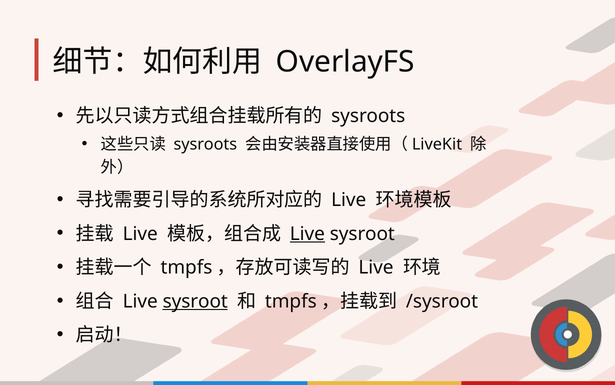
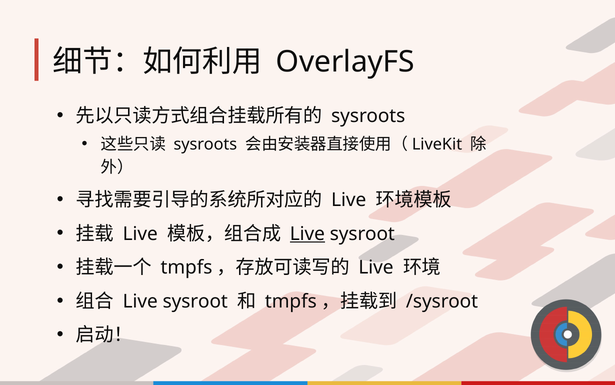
sysroot at (195, 301) underline: present -> none
